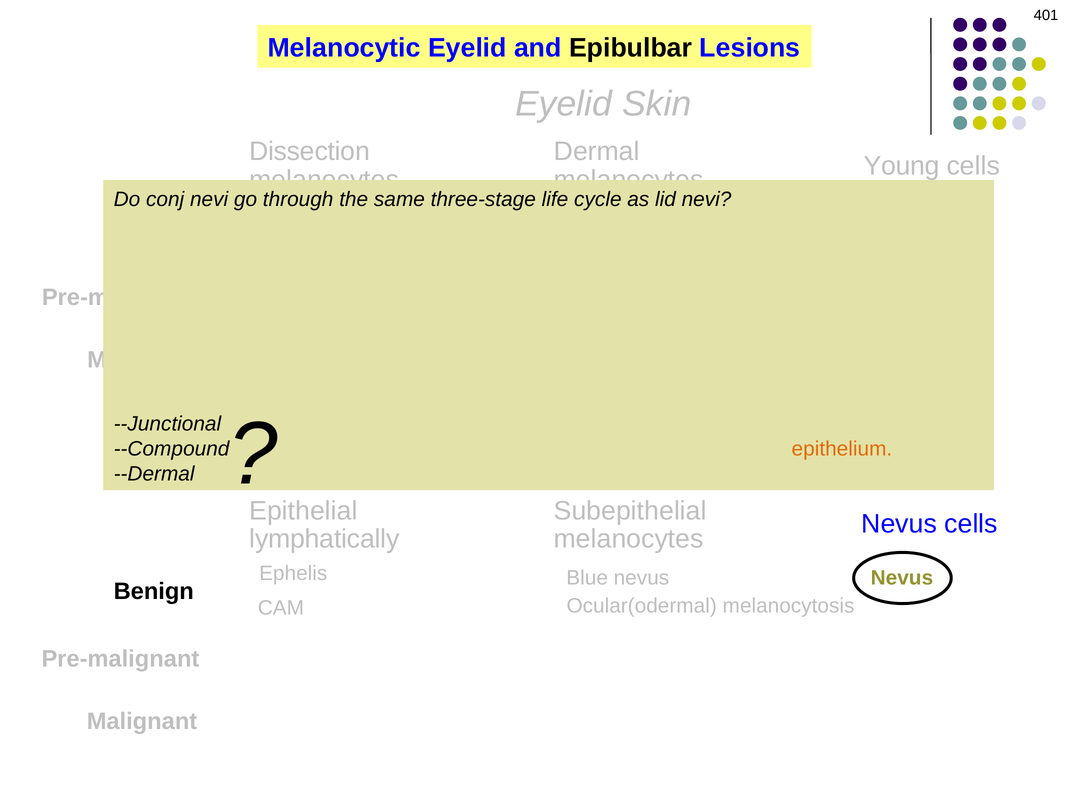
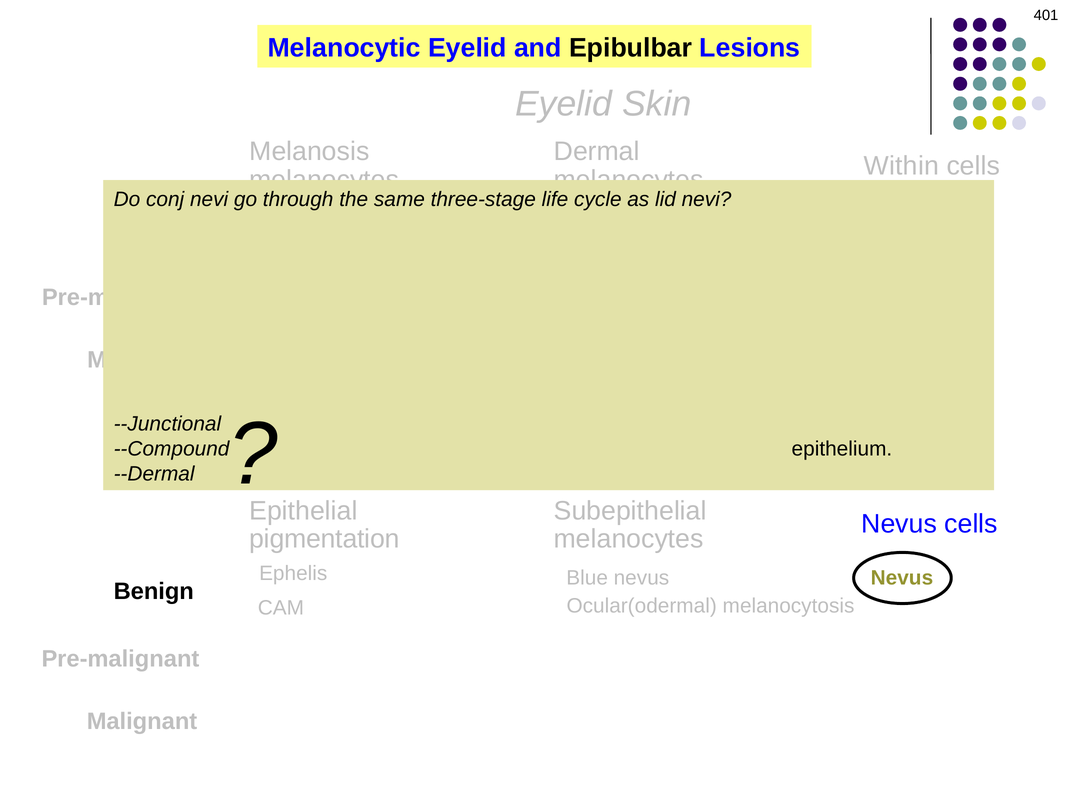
Dissection: Dissection -> Melanosis
Young: Young -> Within
epithelium at (842, 449) colour: orange -> black
lymphatically: lymphatically -> pigmentation
